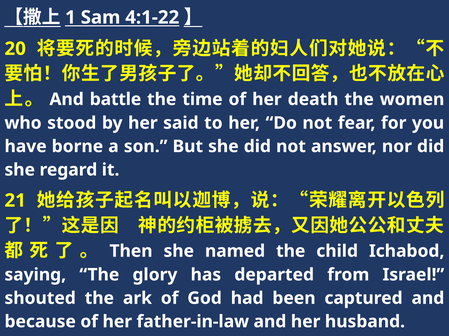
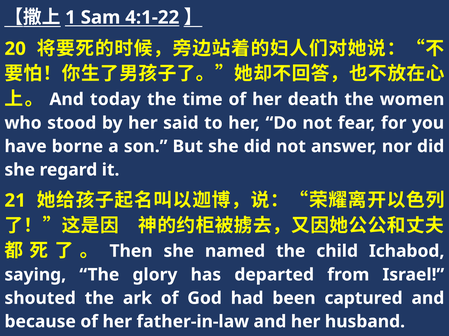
battle: battle -> today
